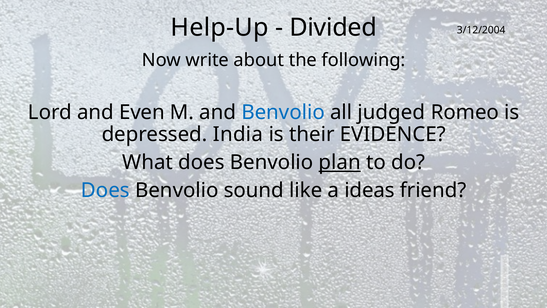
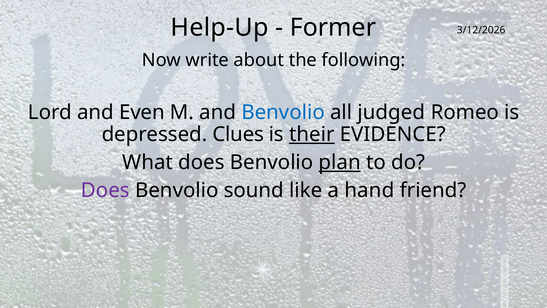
Divided: Divided -> Former
3/12/2004: 3/12/2004 -> 3/12/2026
India: India -> Clues
their underline: none -> present
Does at (105, 190) colour: blue -> purple
ideas: ideas -> hand
